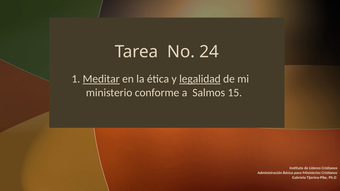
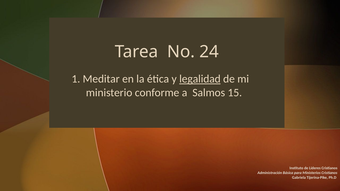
Meditar underline: present -> none
